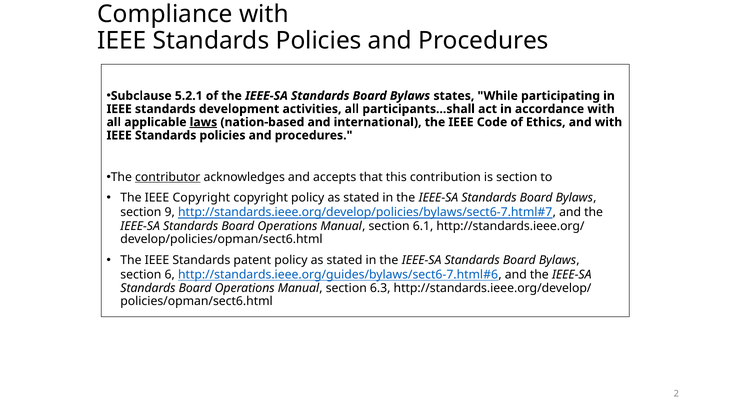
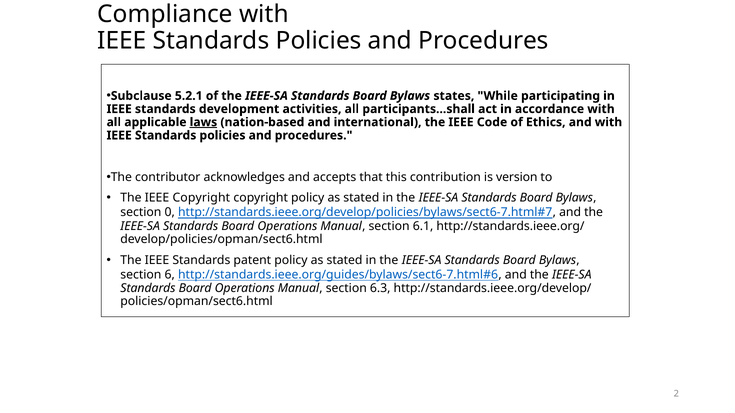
contributor underline: present -> none
is section: section -> version
9: 9 -> 0
